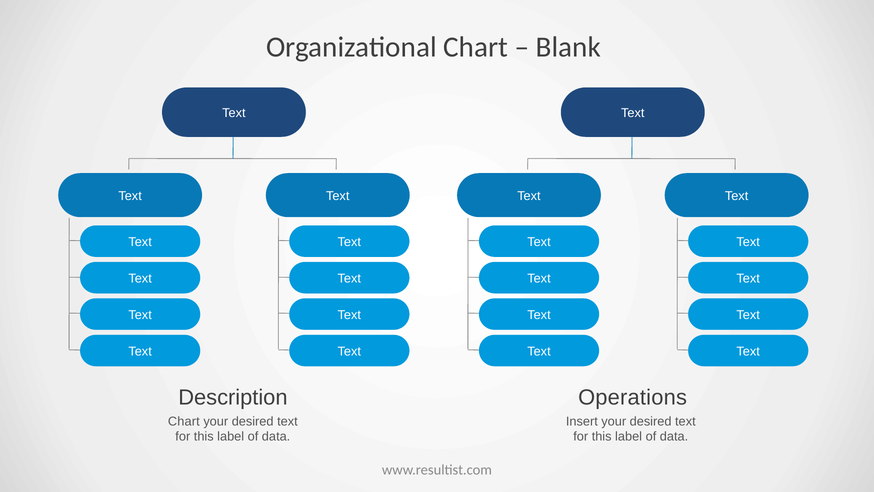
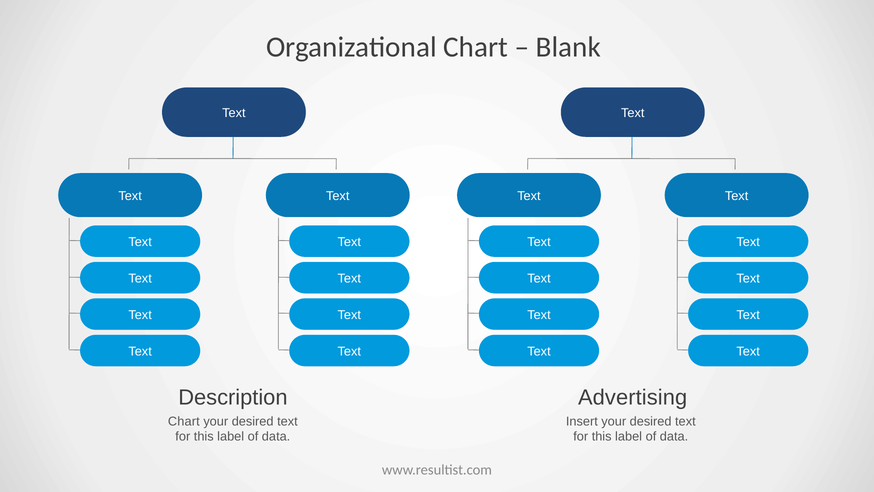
Operations: Operations -> Advertising
